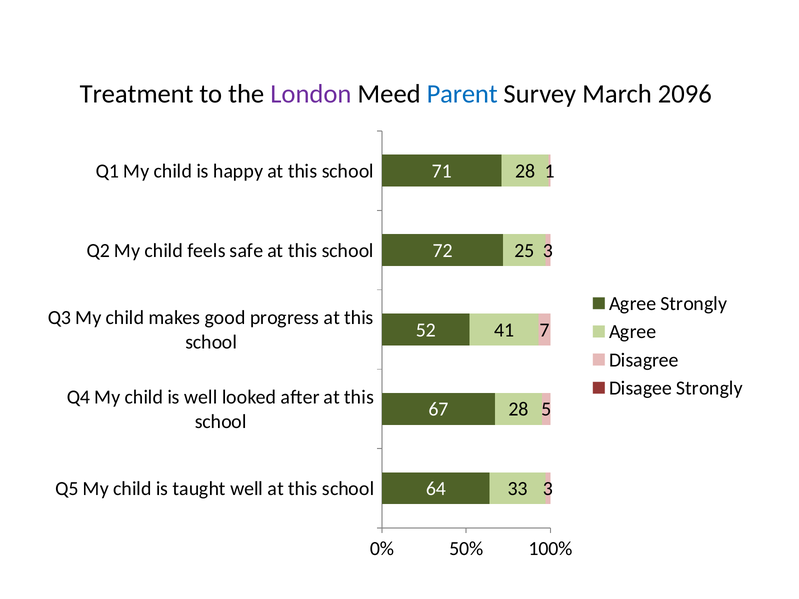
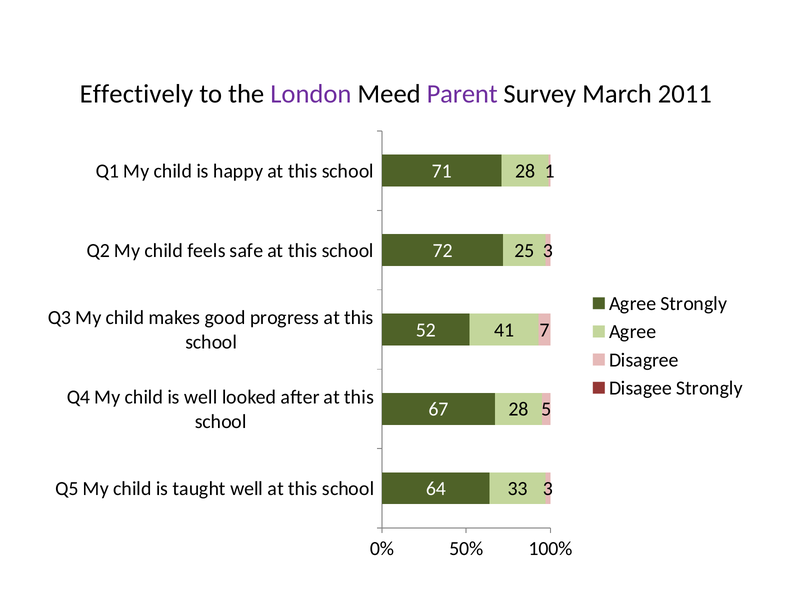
Treatment: Treatment -> Effectively
Parent colour: blue -> purple
2096: 2096 -> 2011
